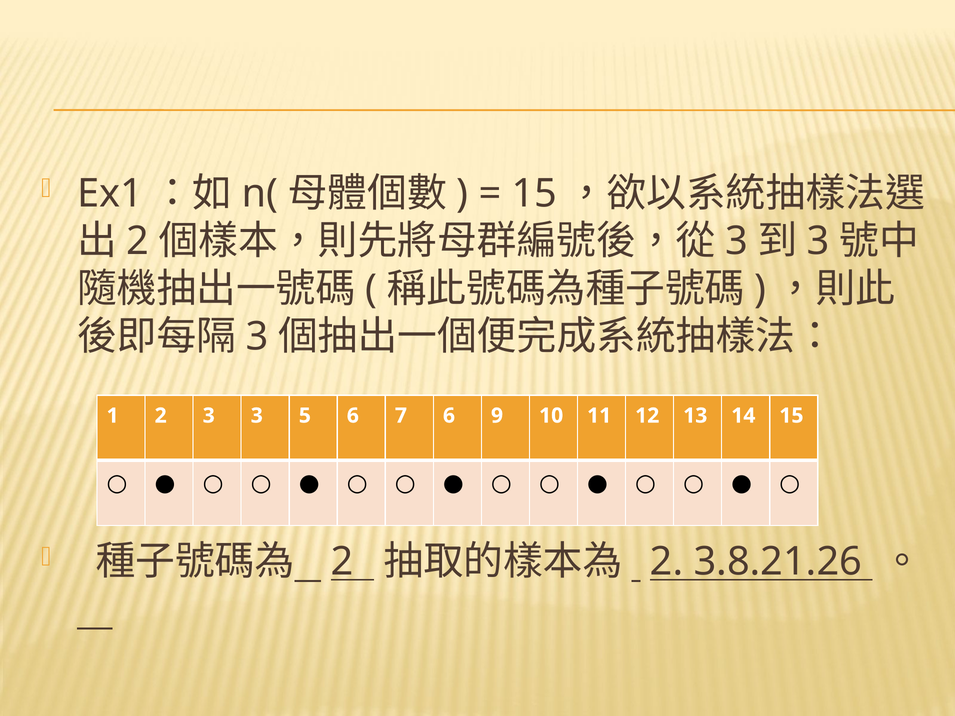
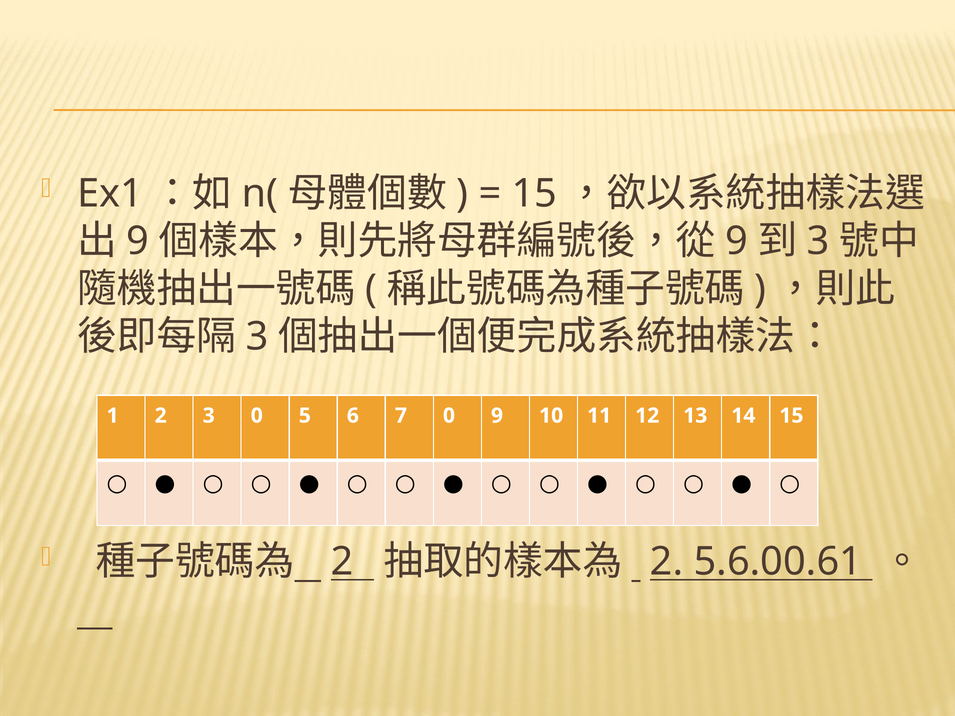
2 at (138, 241): 2 -> 9
3 at (737, 241): 3 -> 9
3 3: 3 -> 0
7 6: 6 -> 0
3.8.21.26: 3.8.21.26 -> 5.6.00.61
